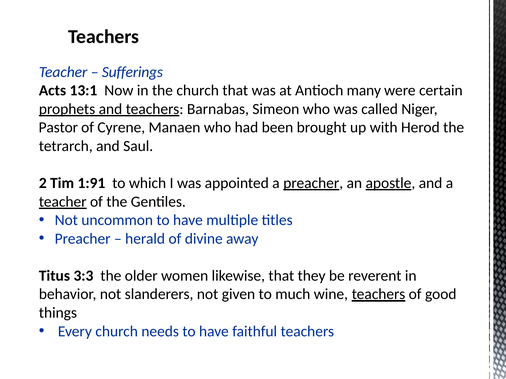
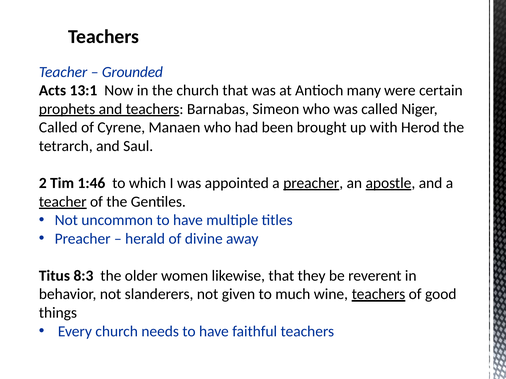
Sufferings: Sufferings -> Grounded
Pastor at (58, 128): Pastor -> Called
1:91: 1:91 -> 1:46
3:3: 3:3 -> 8:3
